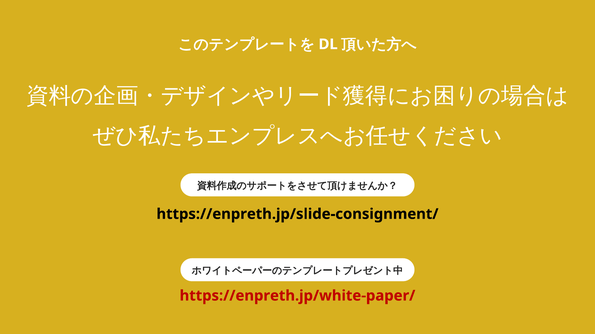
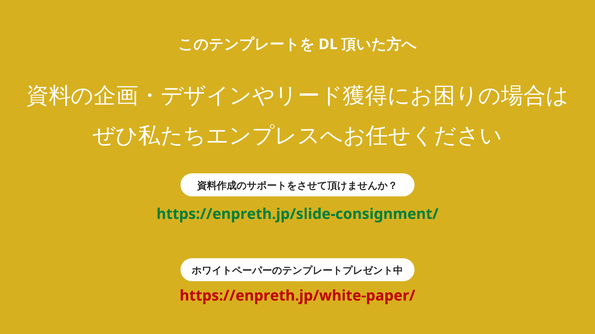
https://enpreth.jp/slide-consignment/ colour: black -> green
